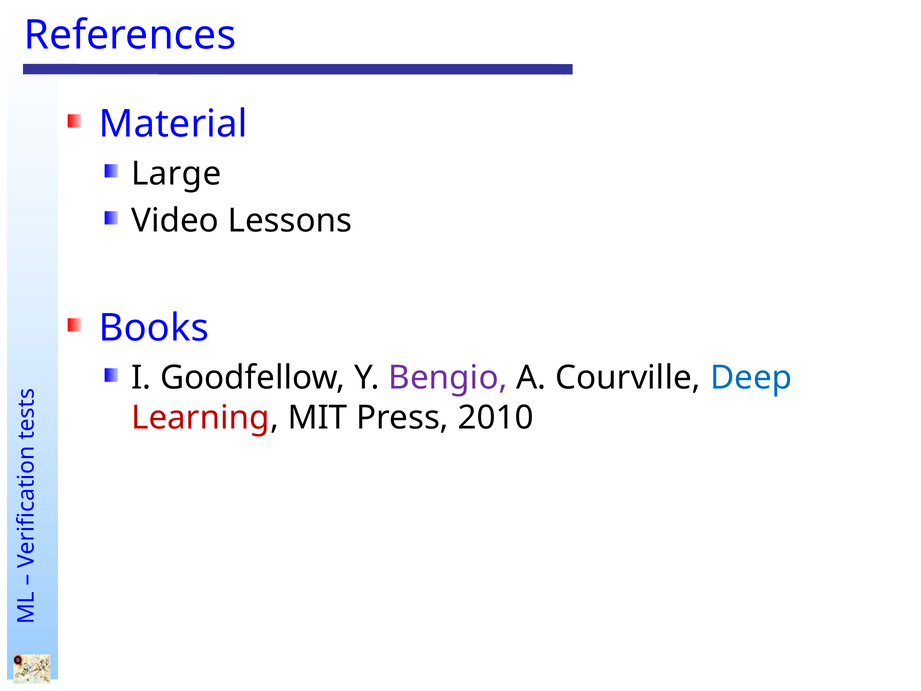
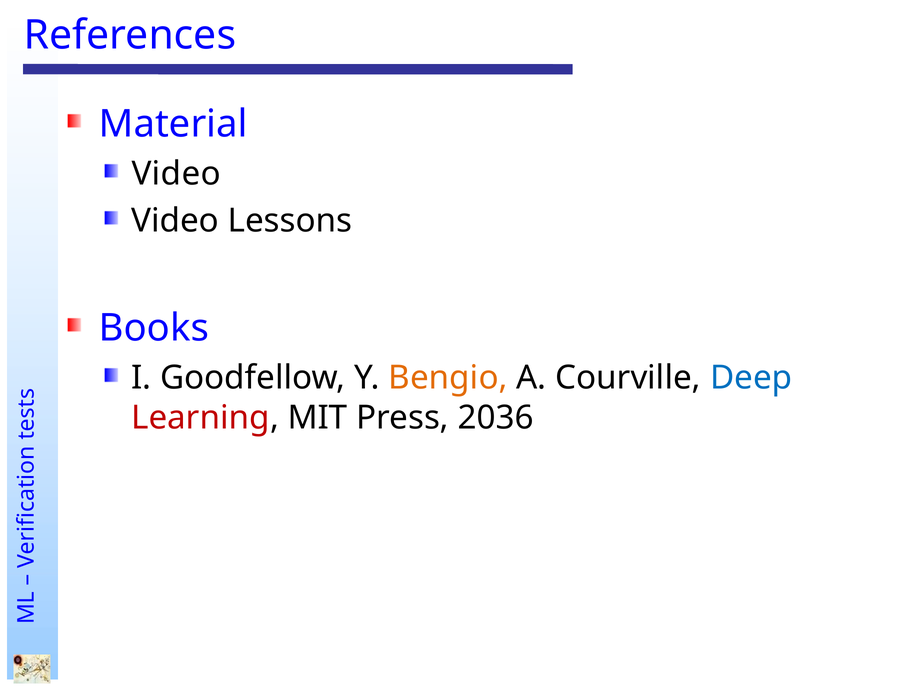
Large at (176, 174): Large -> Video
Bengio colour: purple -> orange
2010: 2010 -> 2036
